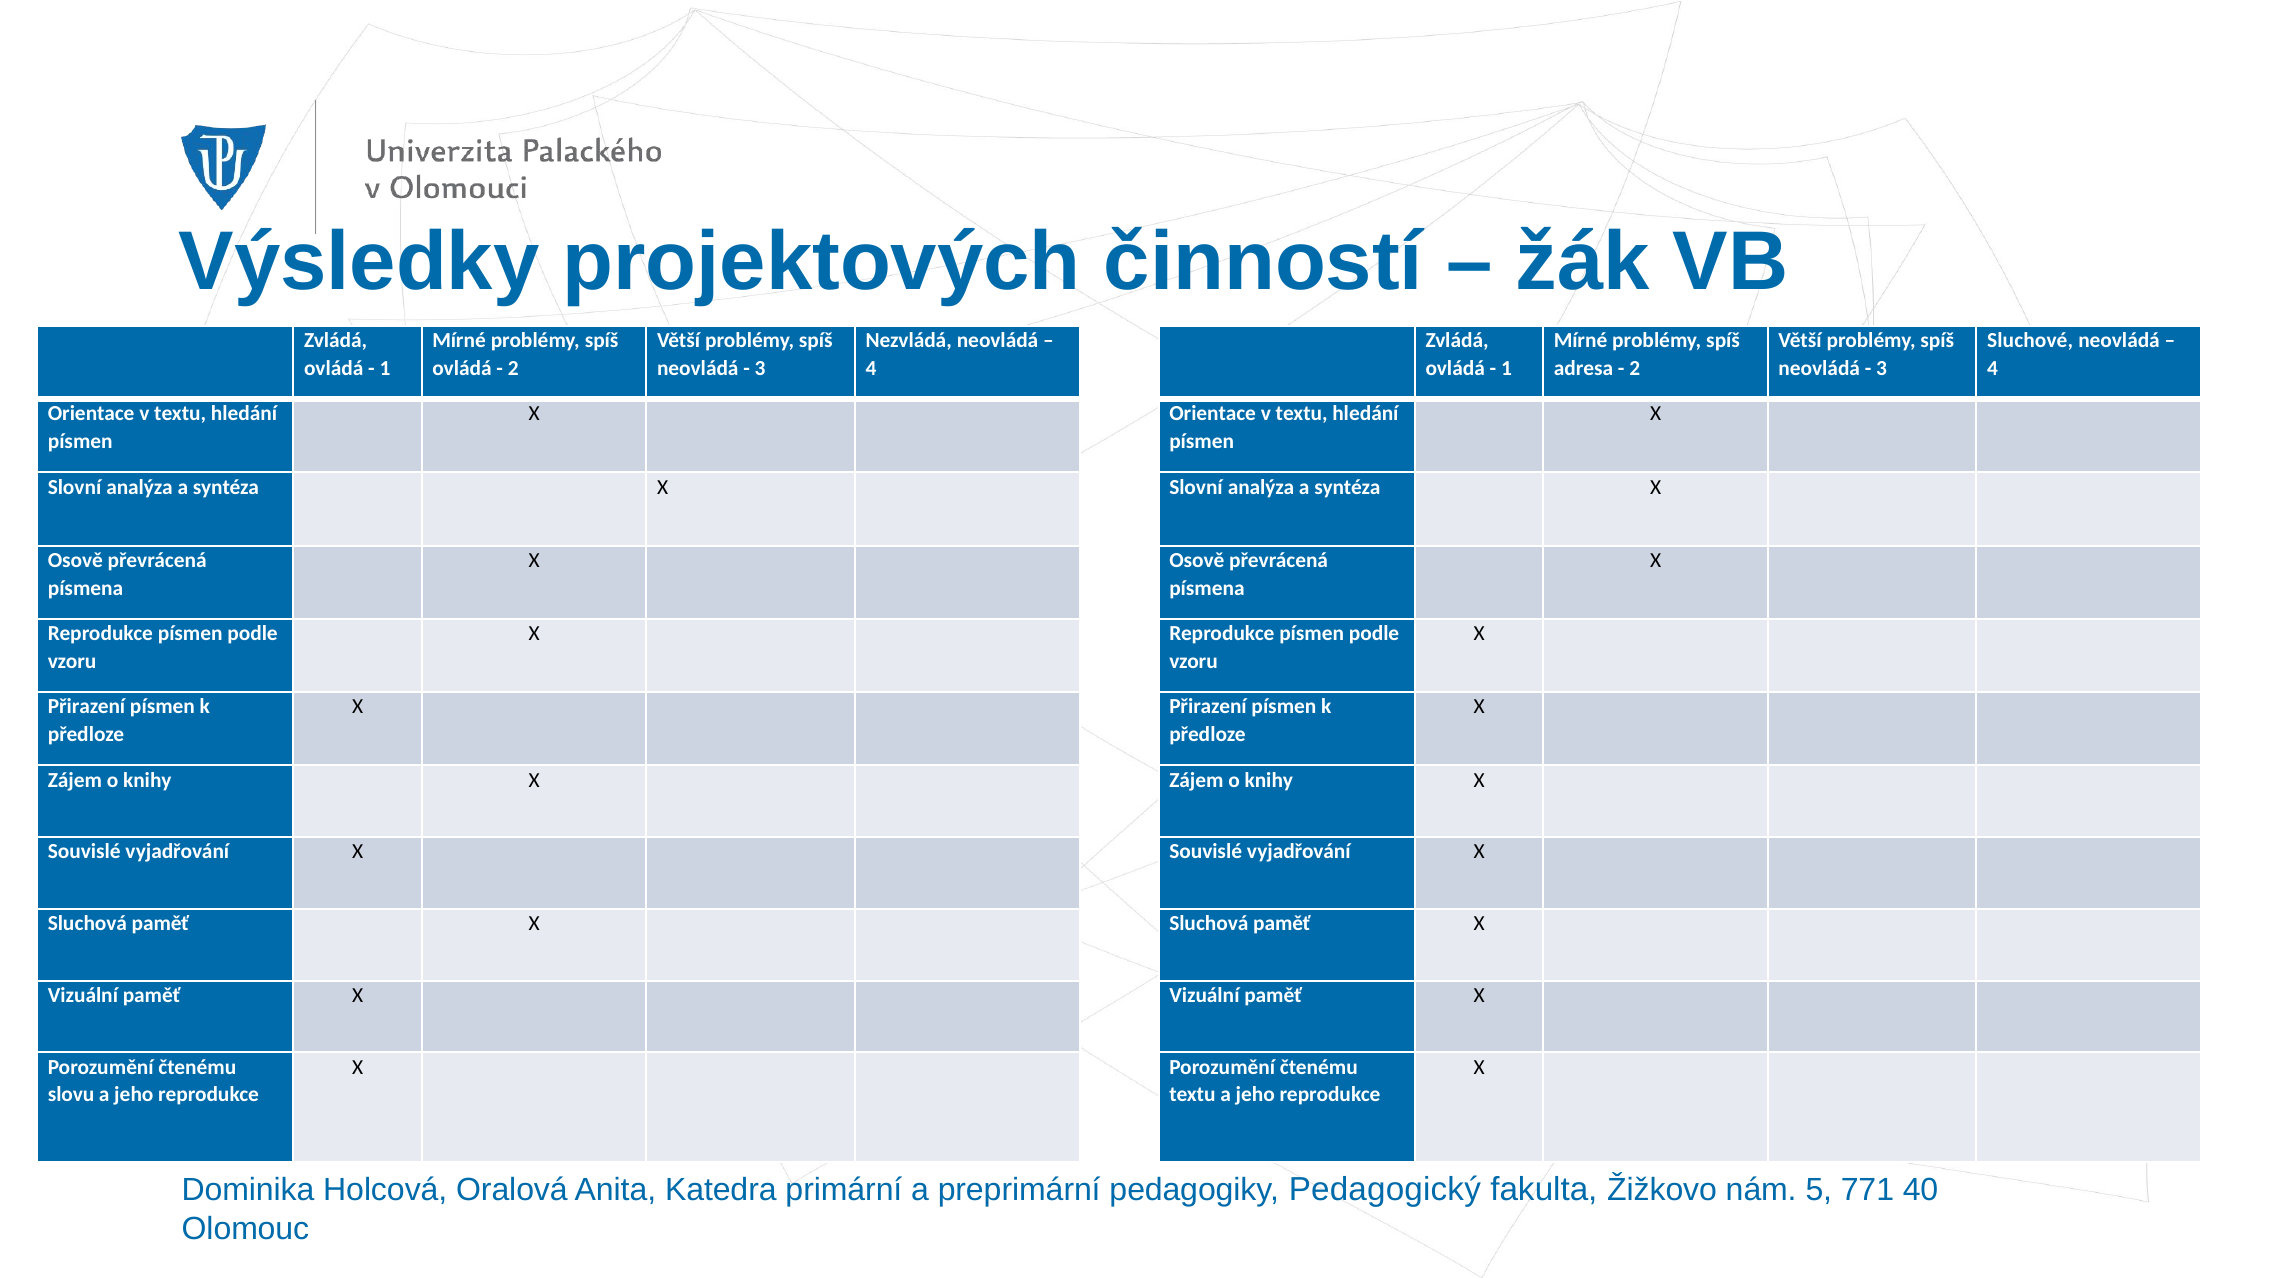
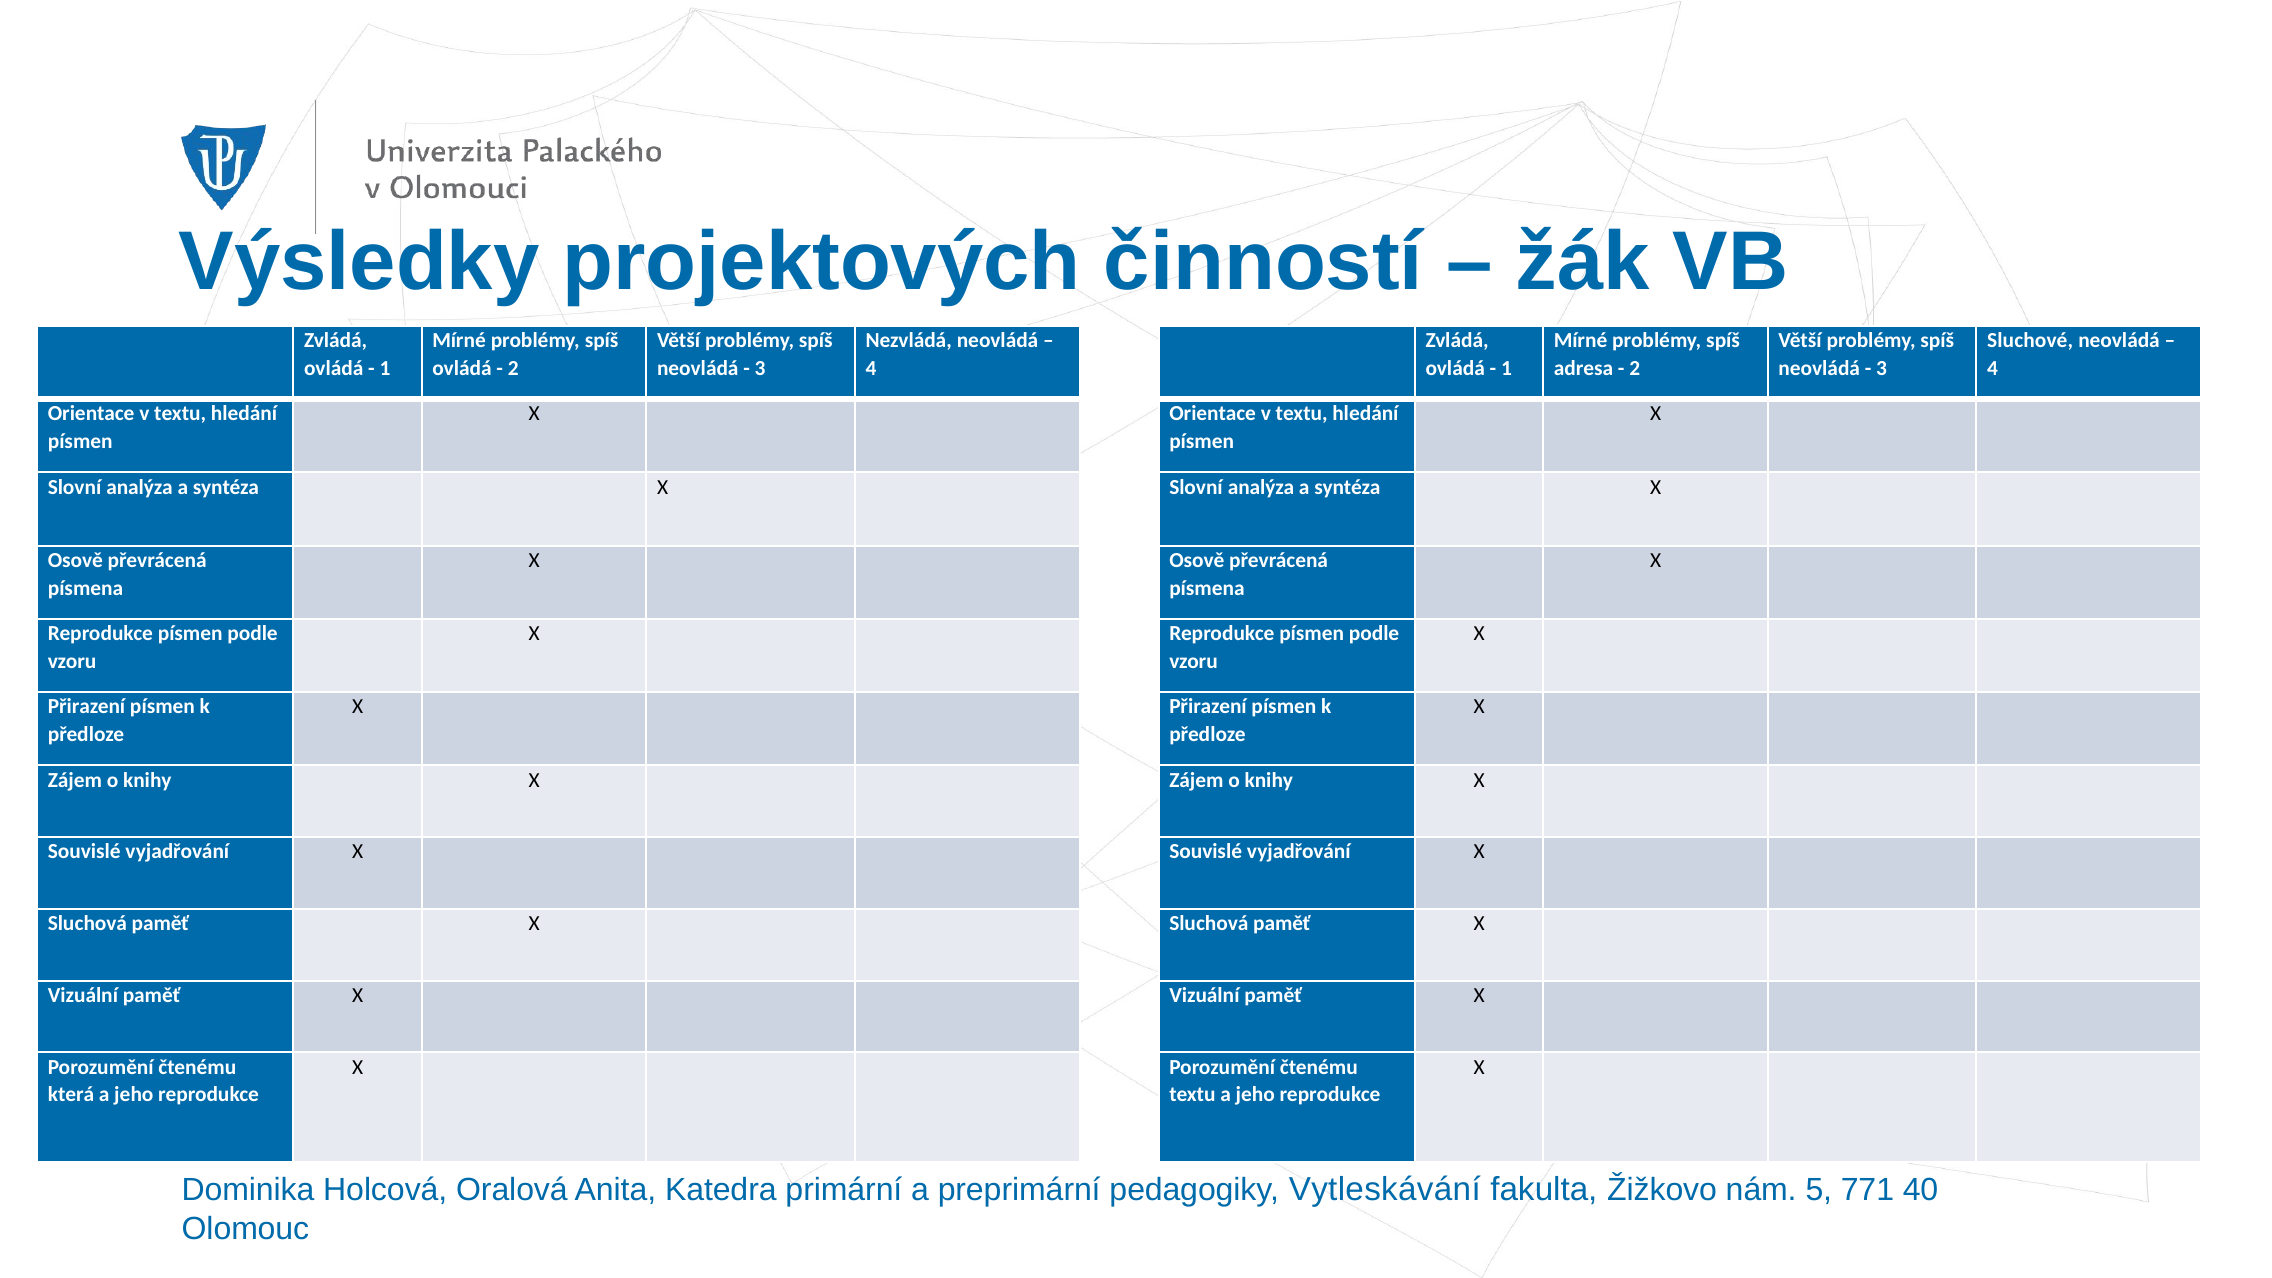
slovu: slovu -> která
Pedagogický: Pedagogický -> Vytleskávání
